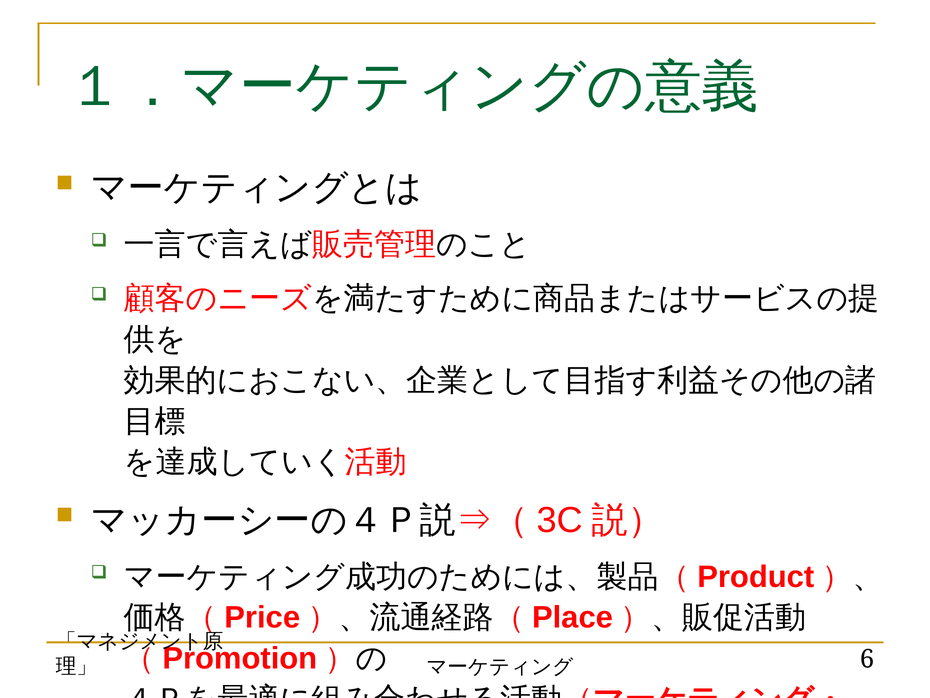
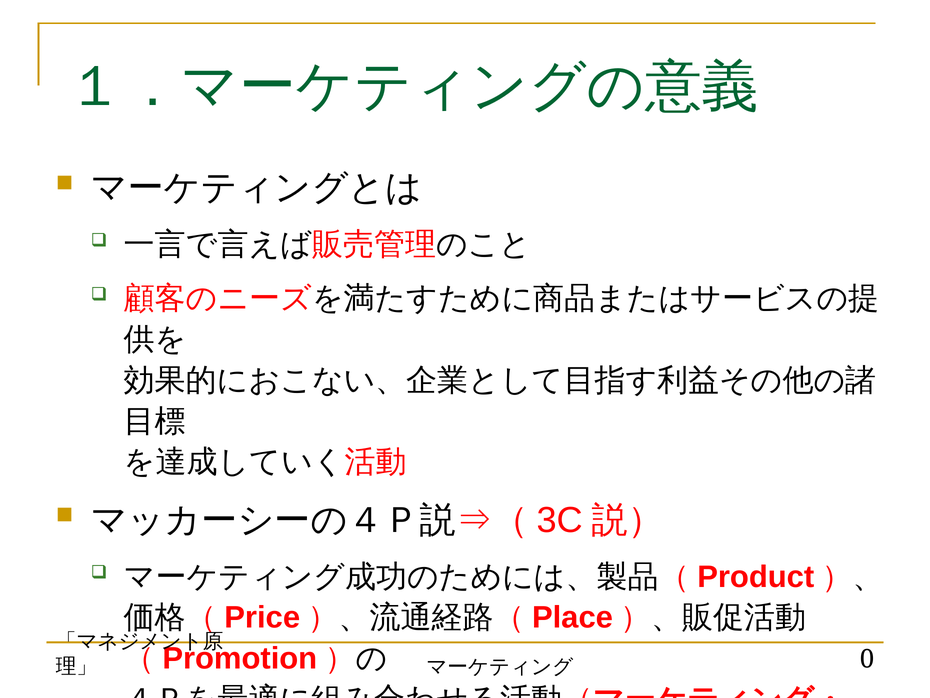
6: 6 -> 0
